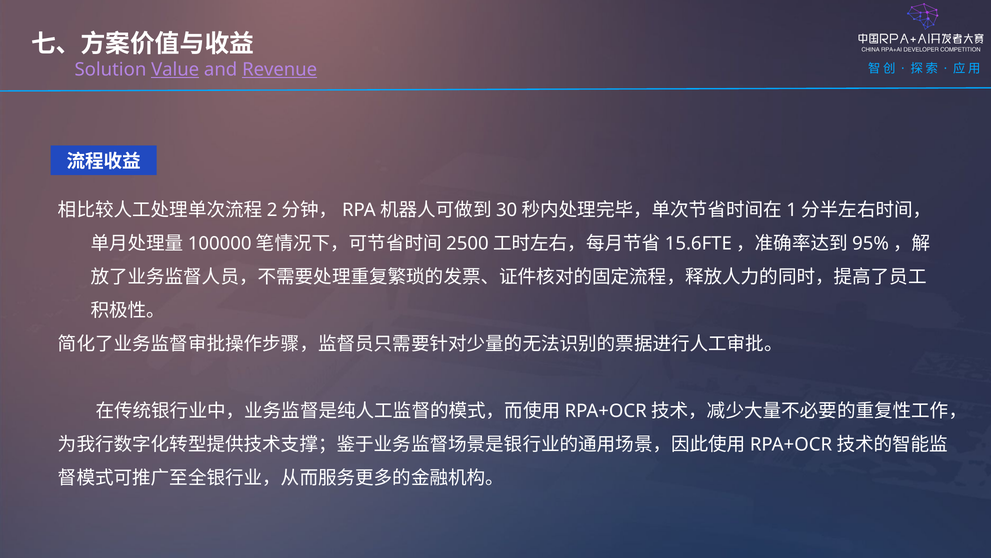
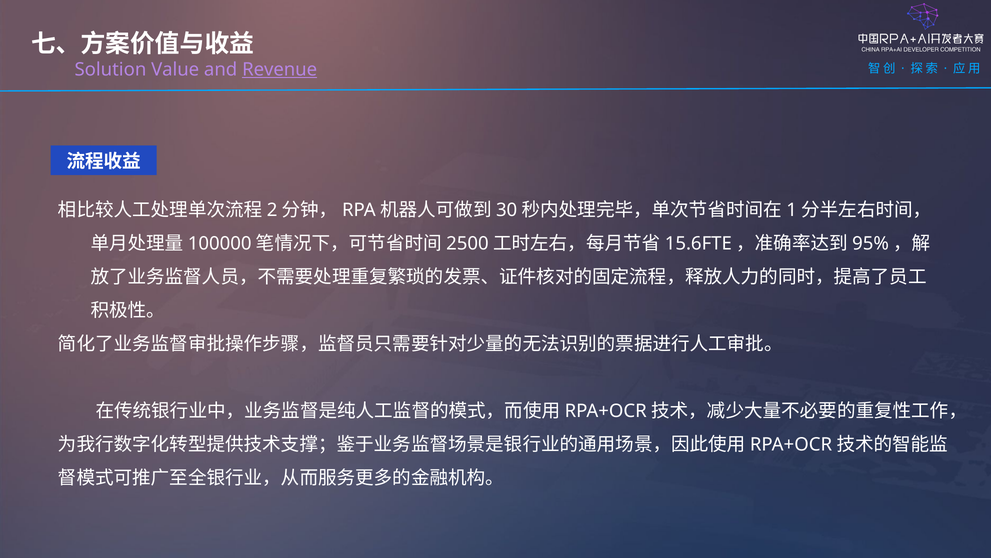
Value underline: present -> none
